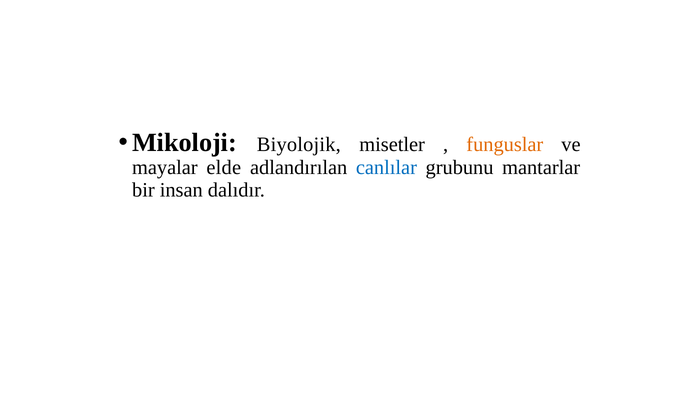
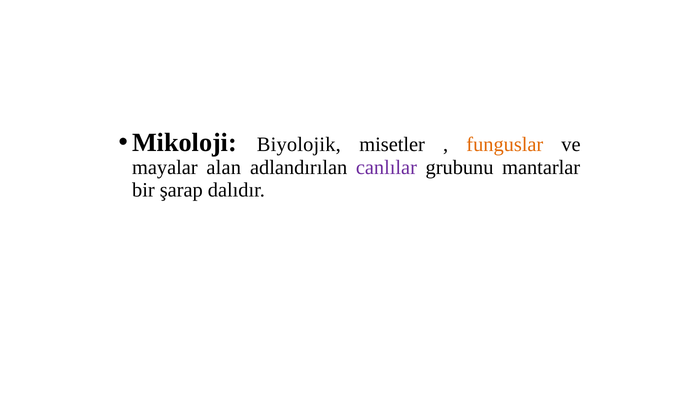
elde: elde -> alan
canlılar colour: blue -> purple
insan: insan -> şarap
